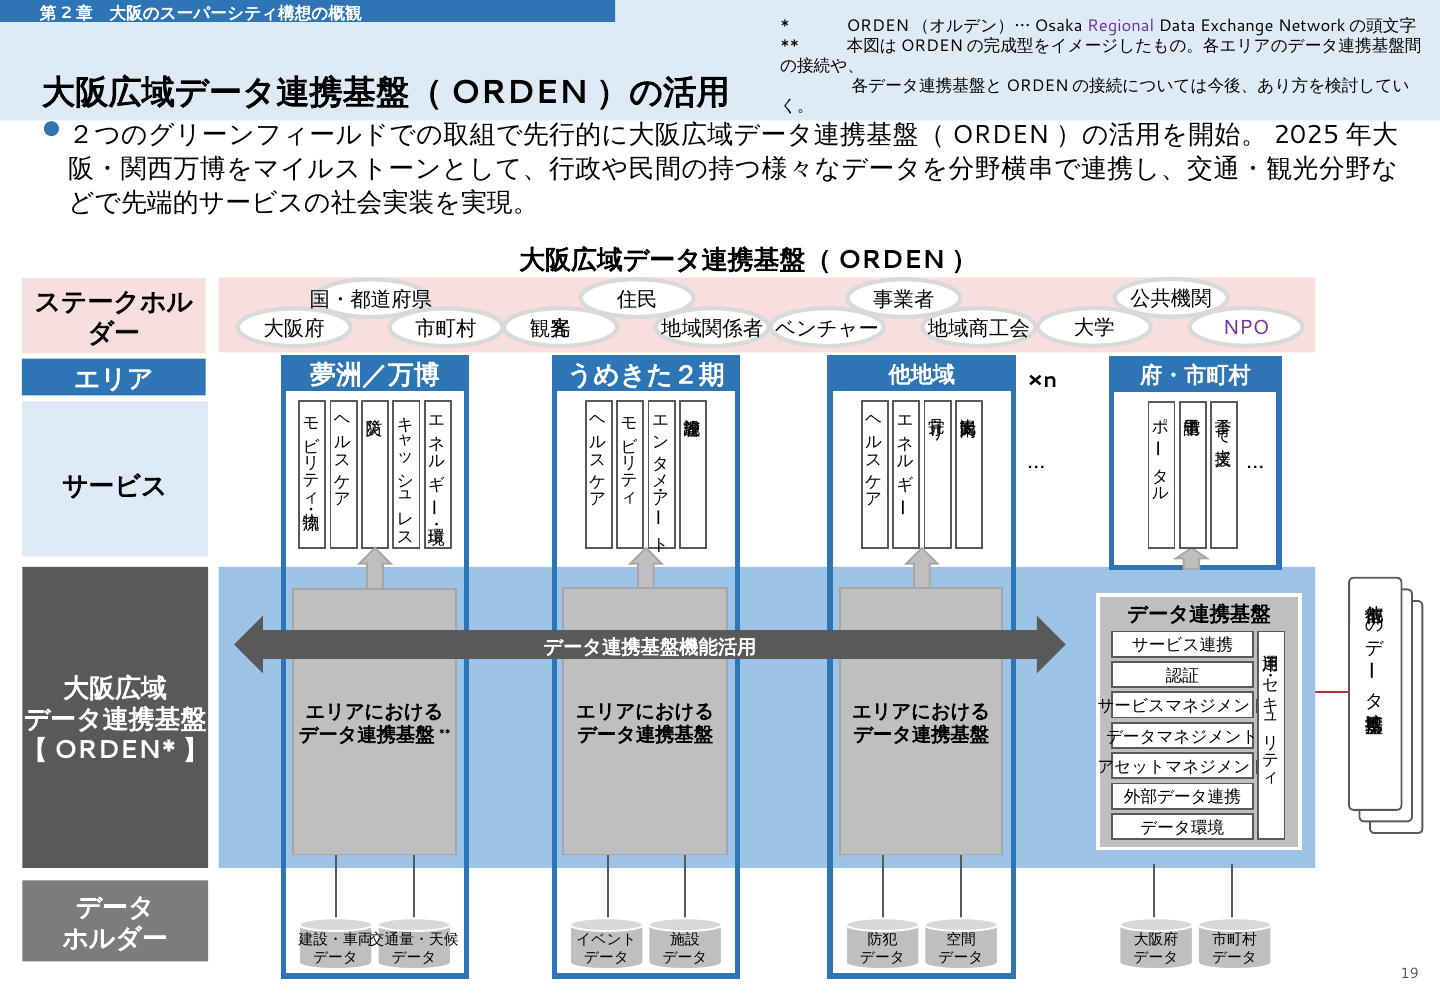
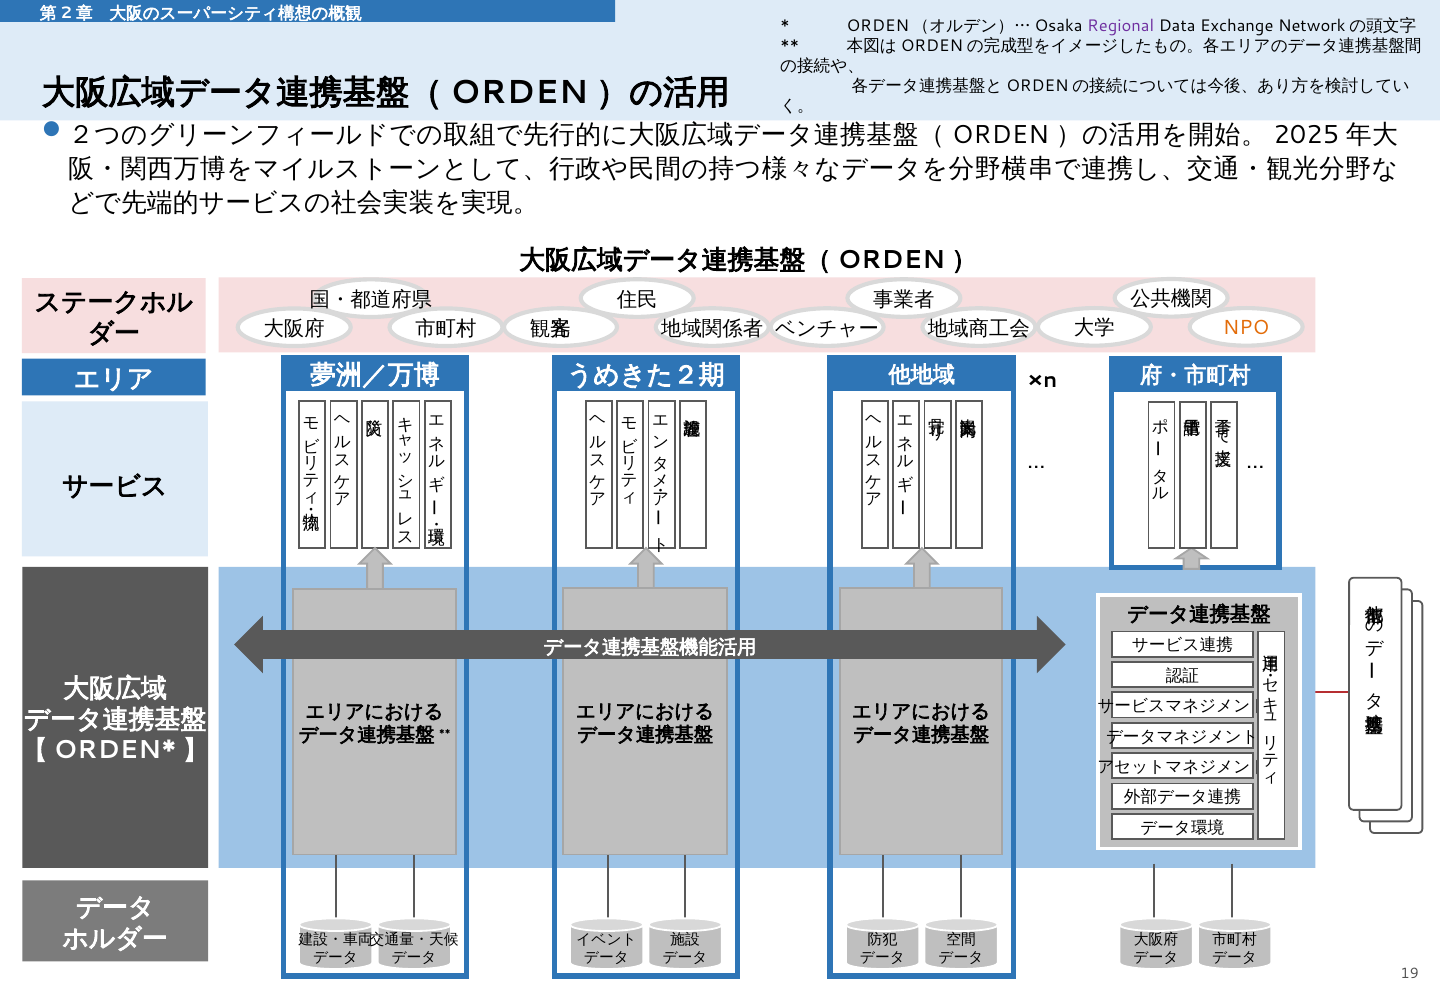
NPO colour: purple -> orange
